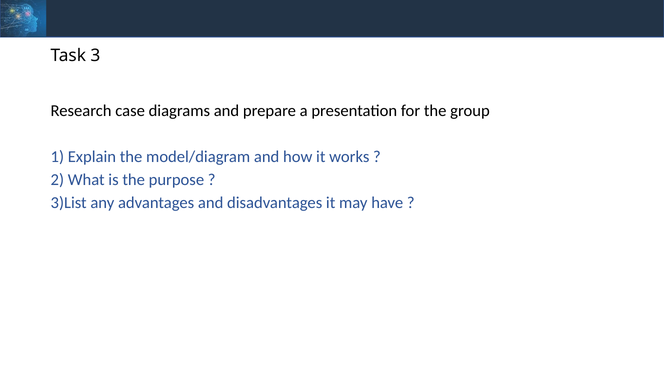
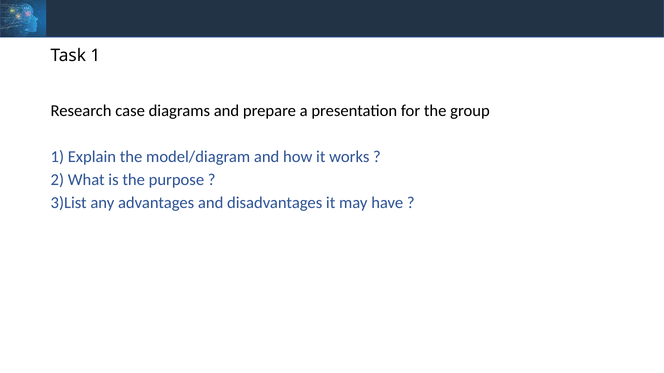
Task 3: 3 -> 1
